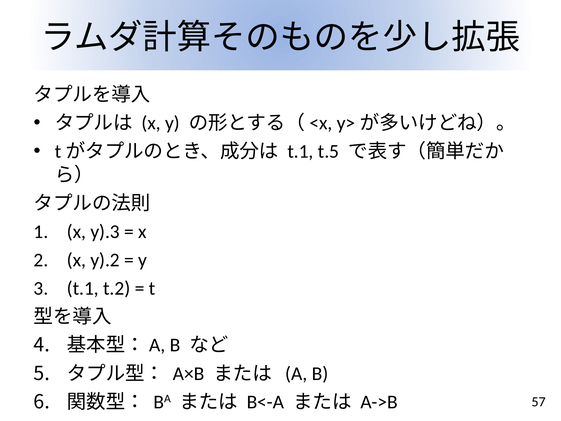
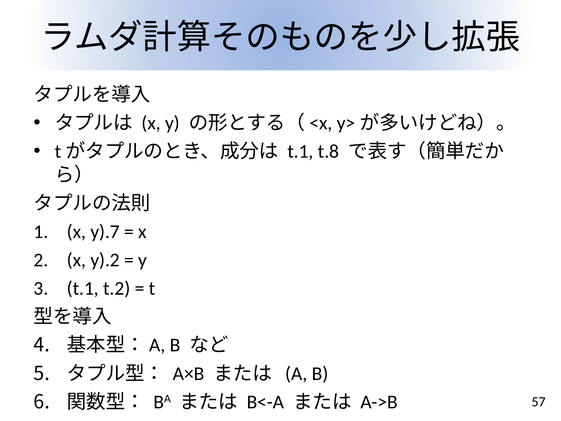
t.5: t.5 -> t.8
y).3: y).3 -> y).7
